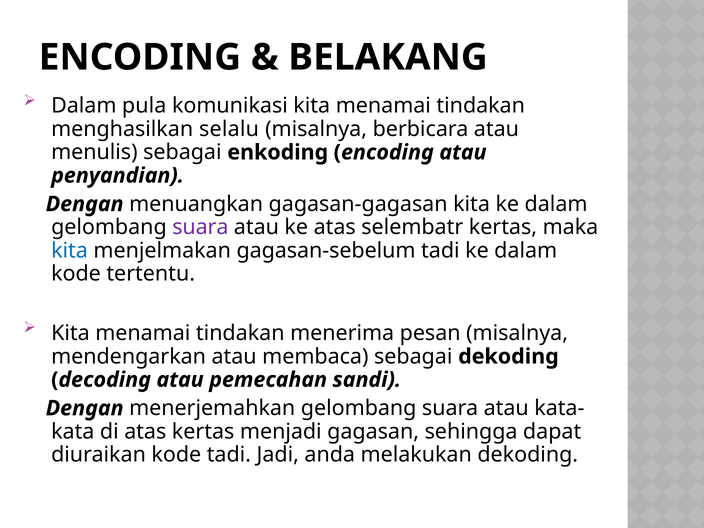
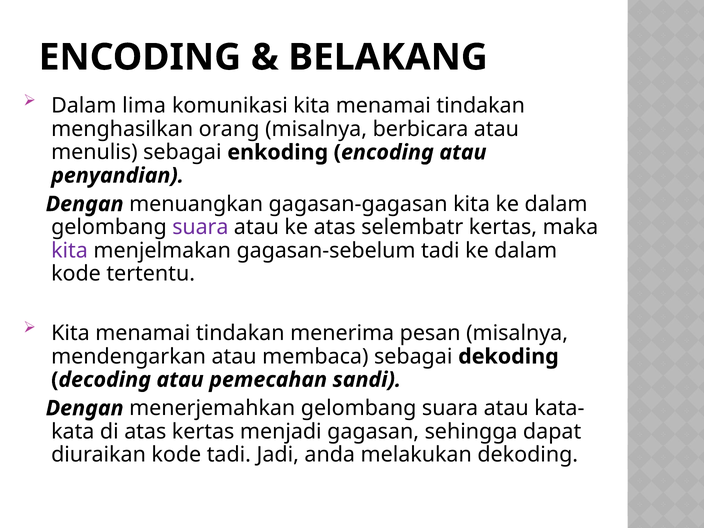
pula: pula -> lima
selalu: selalu -> orang
kita at (70, 250) colour: blue -> purple
